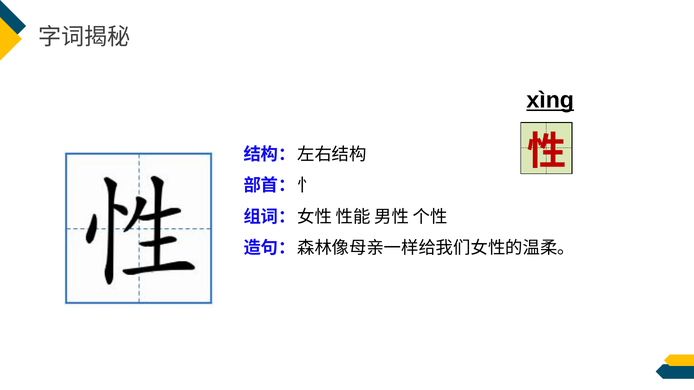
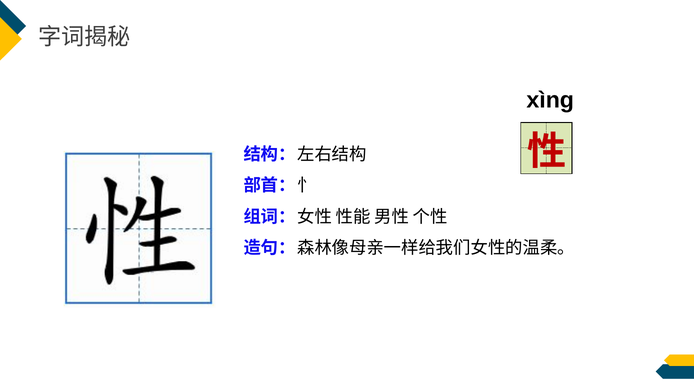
xìng underline: present -> none
